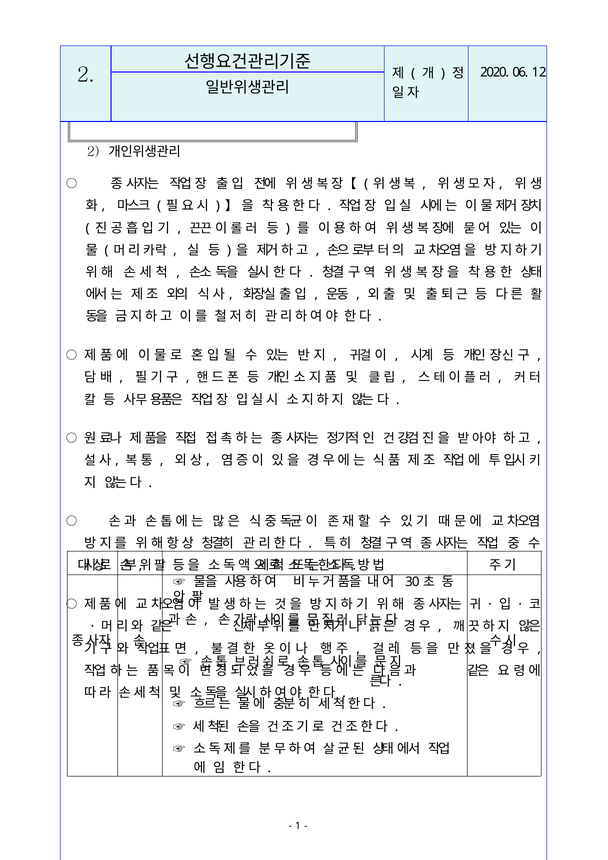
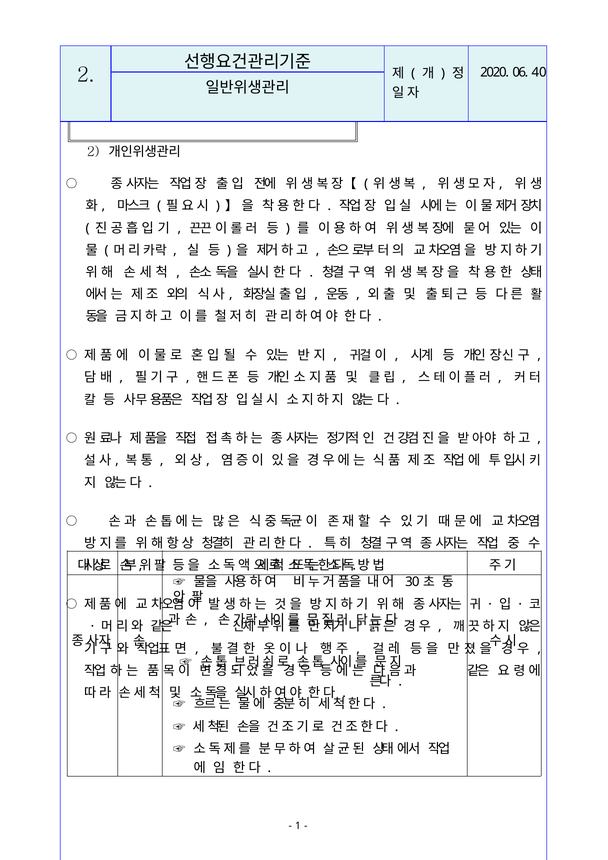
12: 12 -> 40
